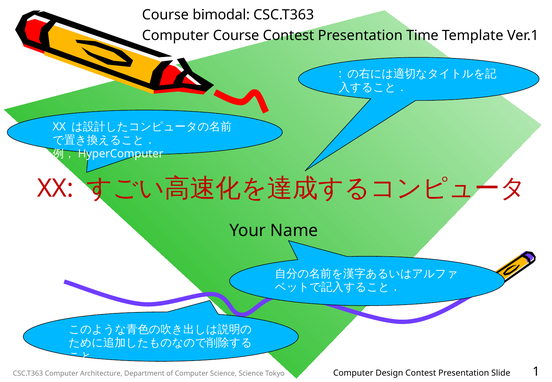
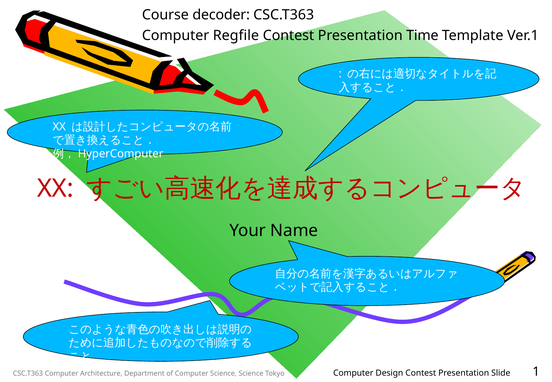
bimodal: bimodal -> decoder
Computer Course: Course -> Regfile
